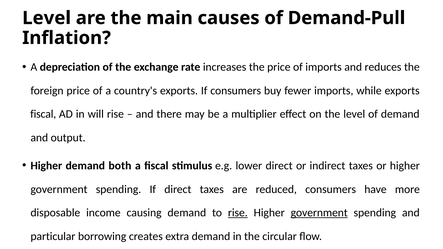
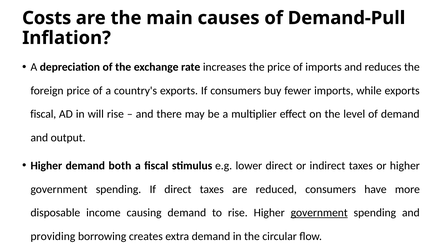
Level at (47, 18): Level -> Costs
rise at (238, 213) underline: present -> none
particular: particular -> providing
